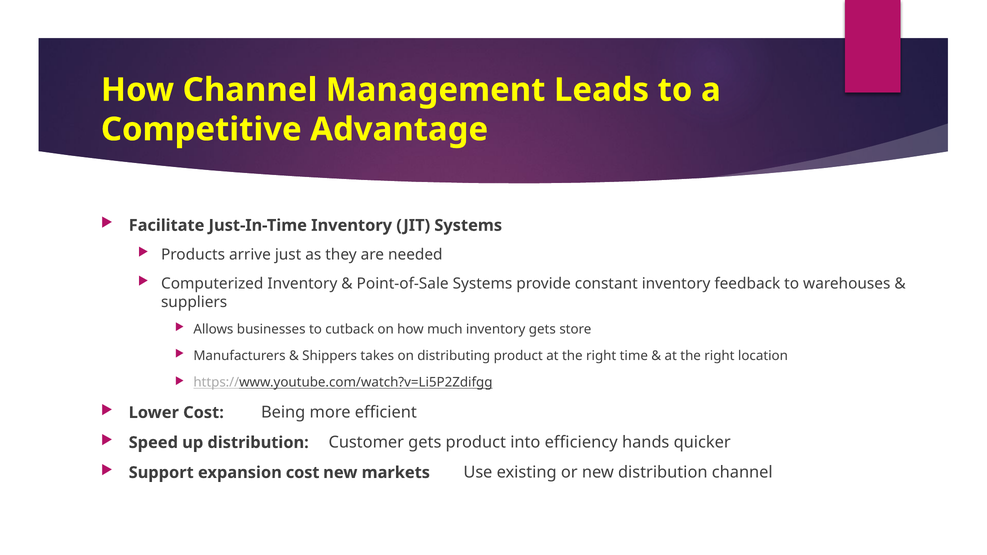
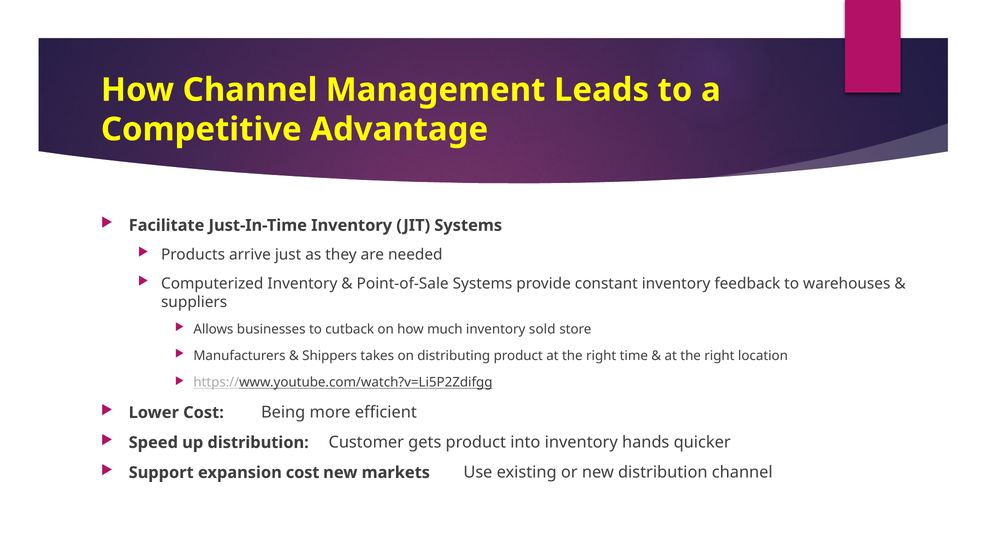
inventory gets: gets -> sold
into efficiency: efficiency -> inventory
